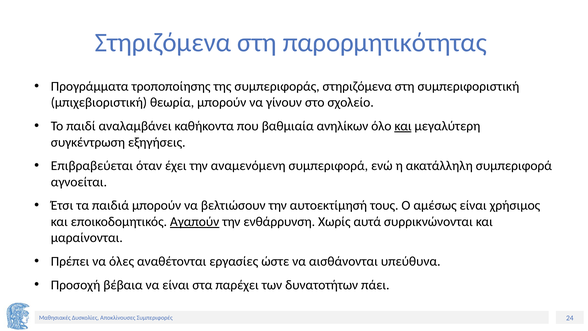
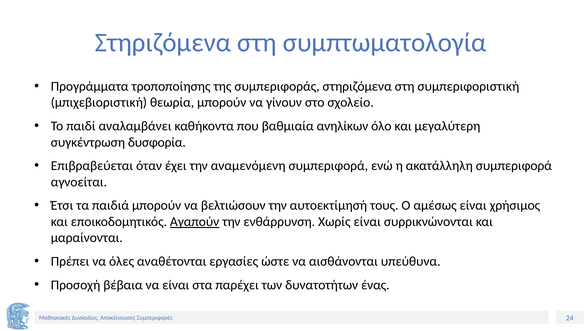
παρορμητικότητας: παρορμητικότητας -> συμπτωματολογία
και at (403, 126) underline: present -> none
εξηγήσεις: εξηγήσεις -> δυσφορία
Χωρίς αυτά: αυτά -> είναι
πάει: πάει -> ένας
